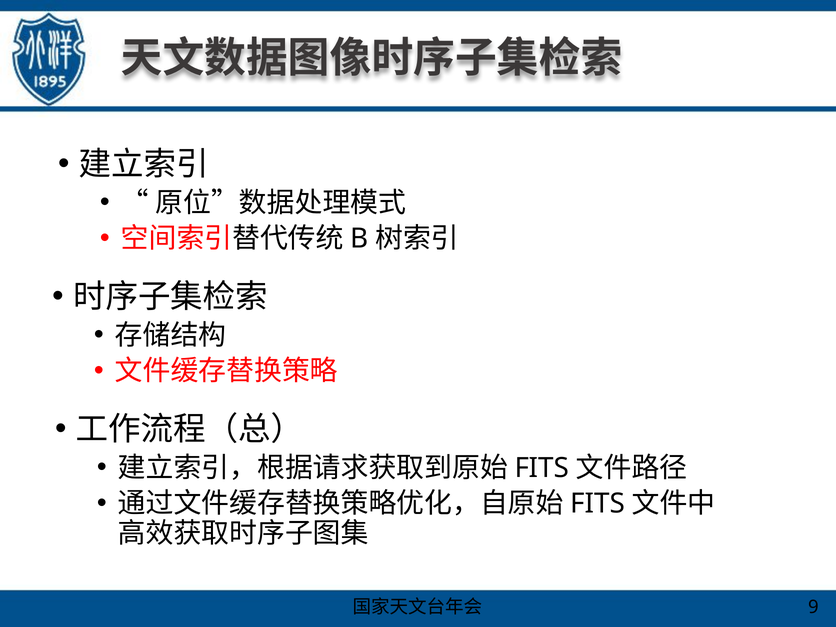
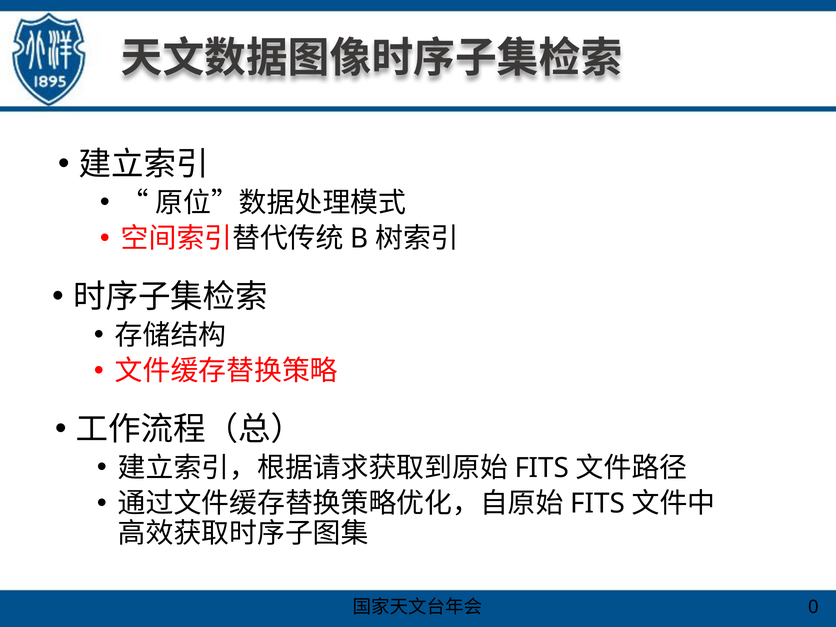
9: 9 -> 0
